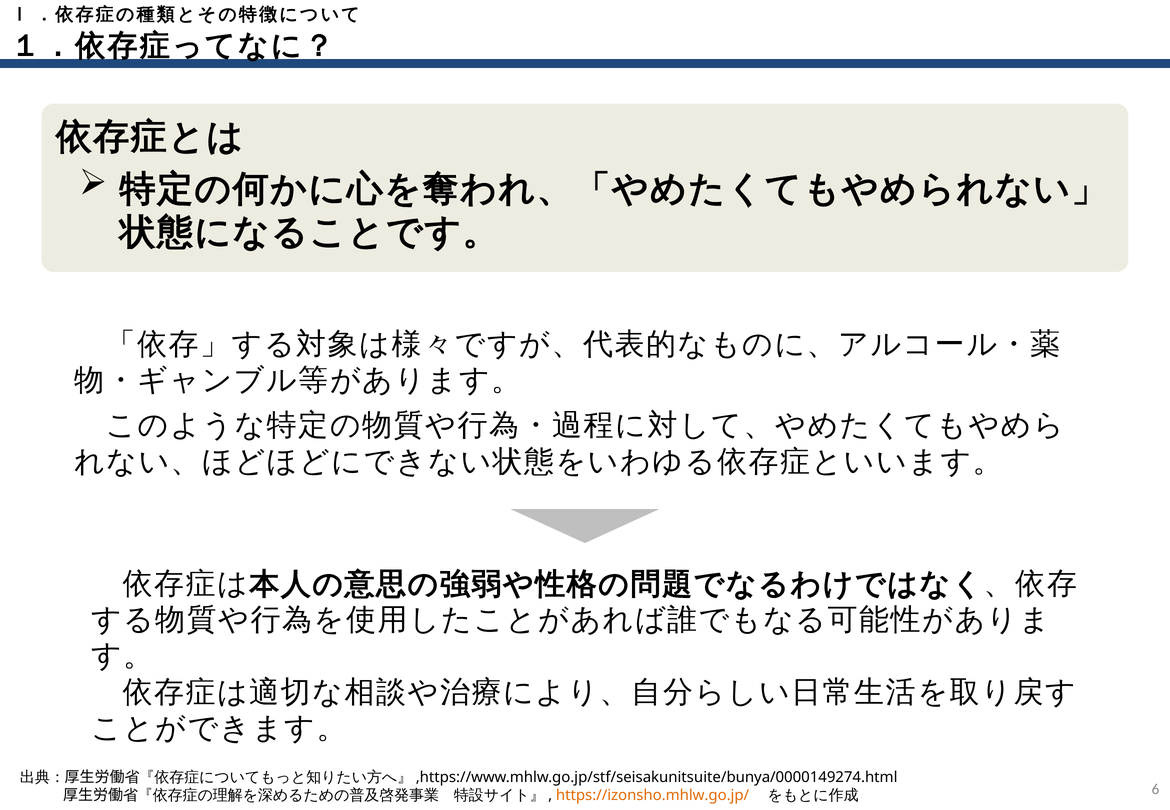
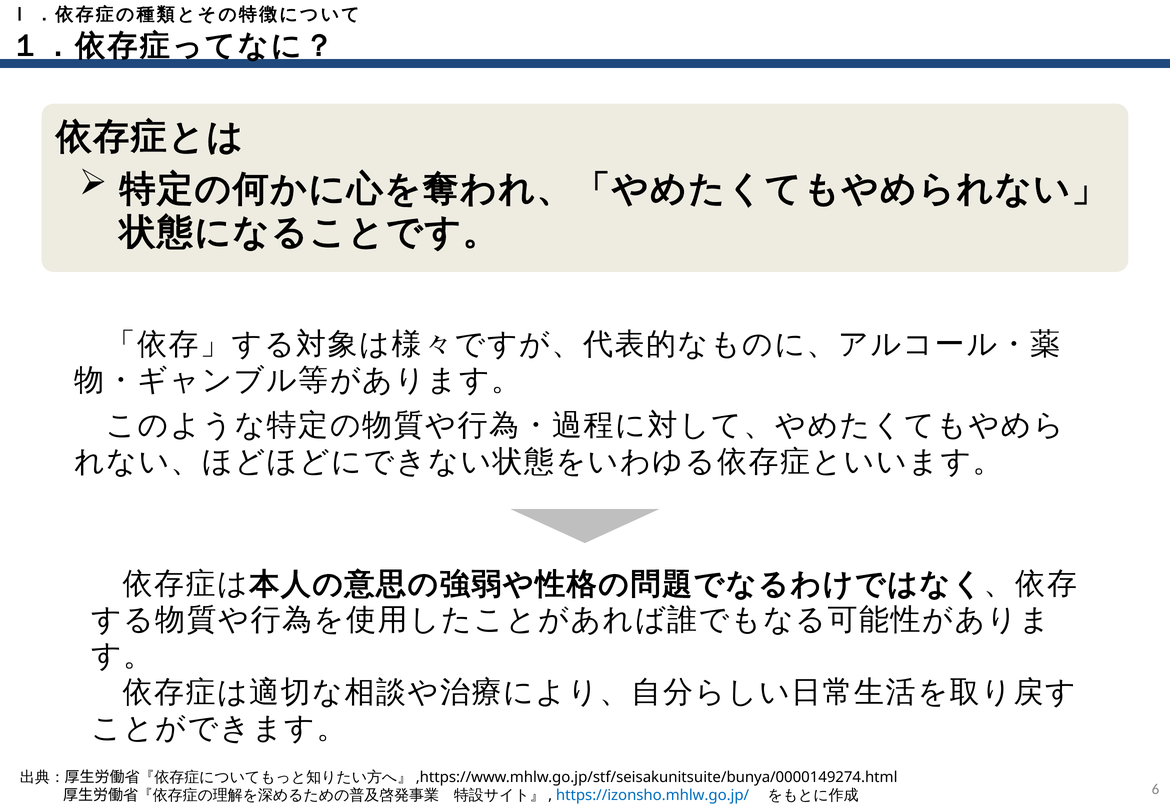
https://izonsho.mhlw.go.jp/ colour: orange -> blue
